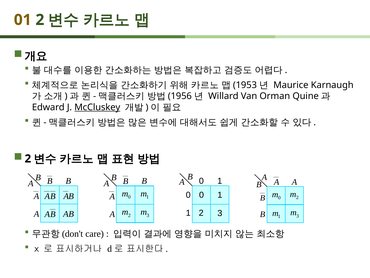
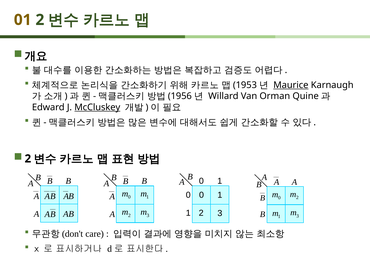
Maurice underline: none -> present
